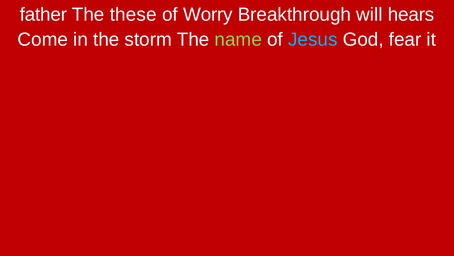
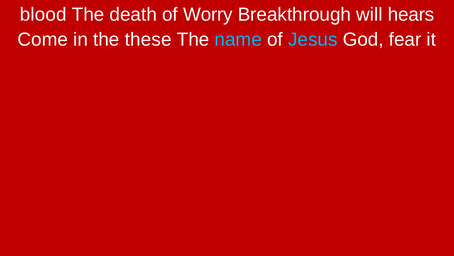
father: father -> blood
these: these -> death
storm: storm -> these
name colour: light green -> light blue
